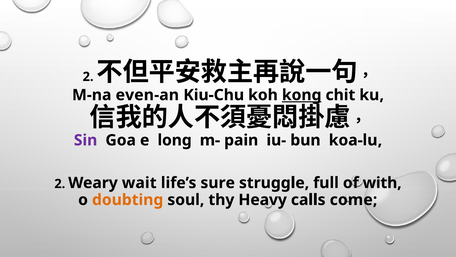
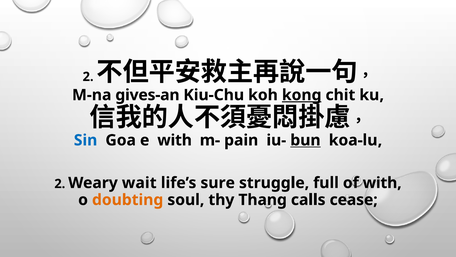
even-an: even-an -> gives-an
Sin colour: purple -> blue
e long: long -> with
bun underline: none -> present
Heavy: Heavy -> Thang
come: come -> cease
